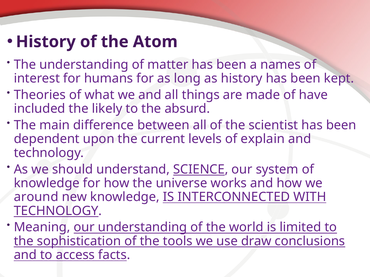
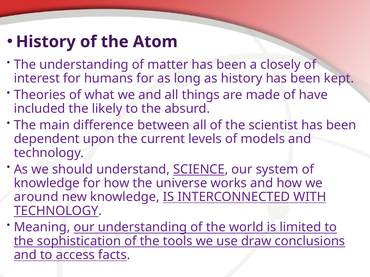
names: names -> closely
explain: explain -> models
